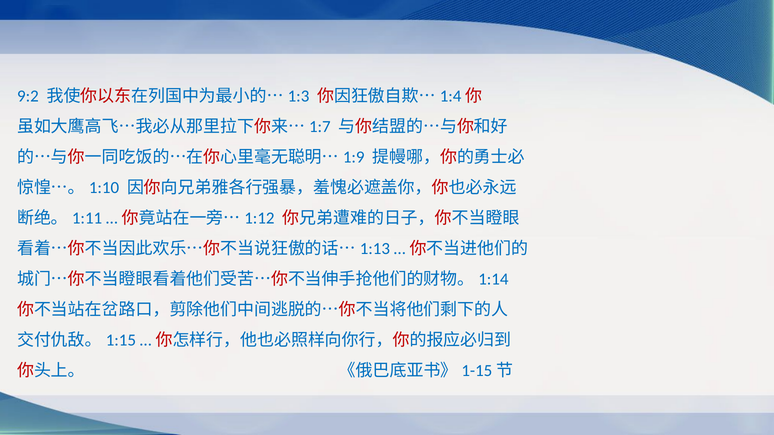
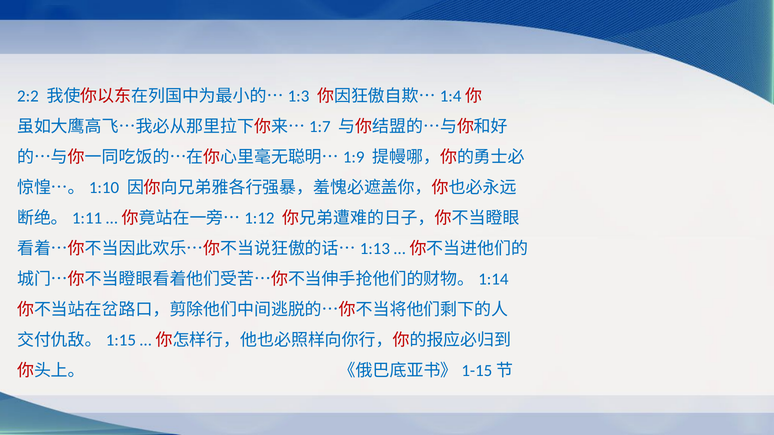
9:2: 9:2 -> 2:2
